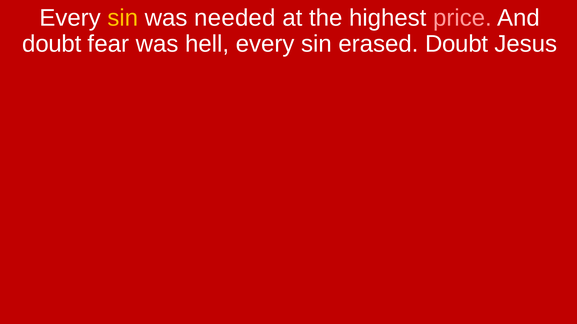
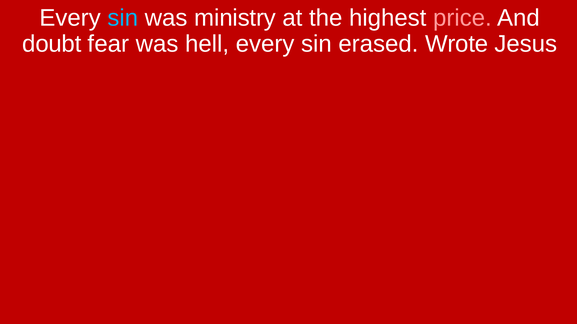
sin at (123, 18) colour: yellow -> light blue
needed: needed -> ministry
erased Doubt: Doubt -> Wrote
